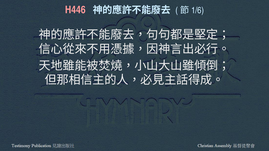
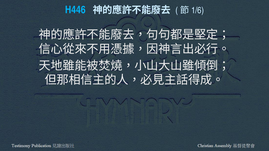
H446 colour: pink -> light blue
